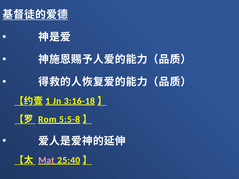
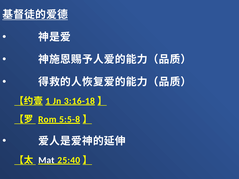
Mat colour: pink -> white
